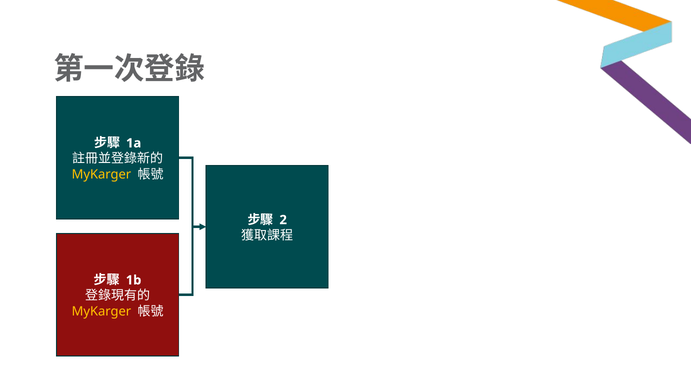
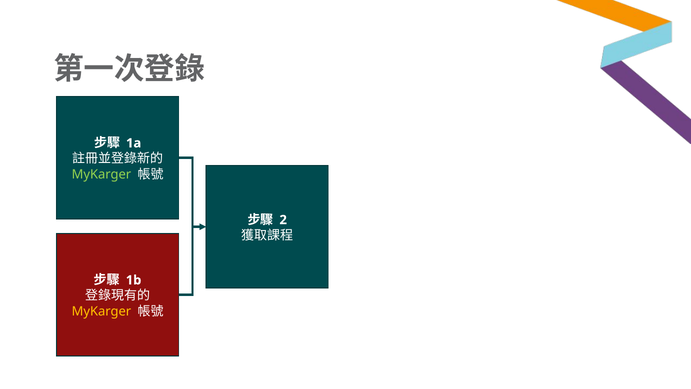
MyKarger at (101, 174) colour: yellow -> light green
